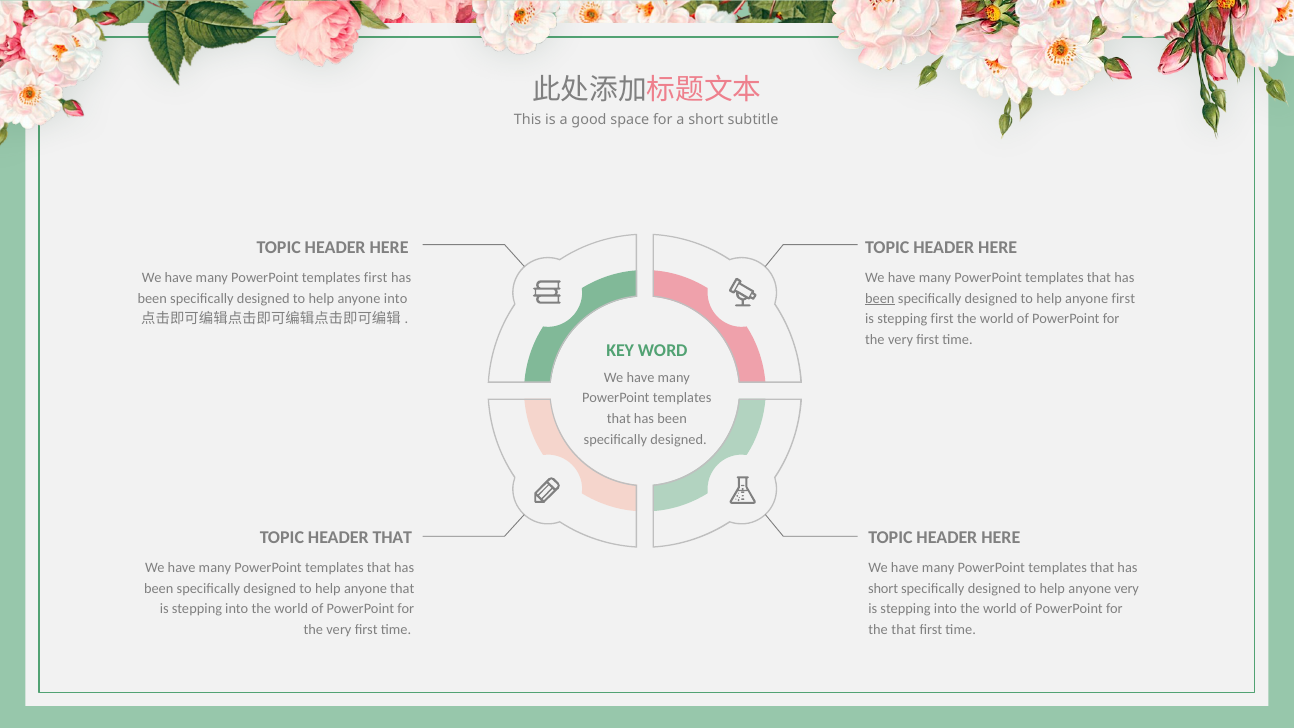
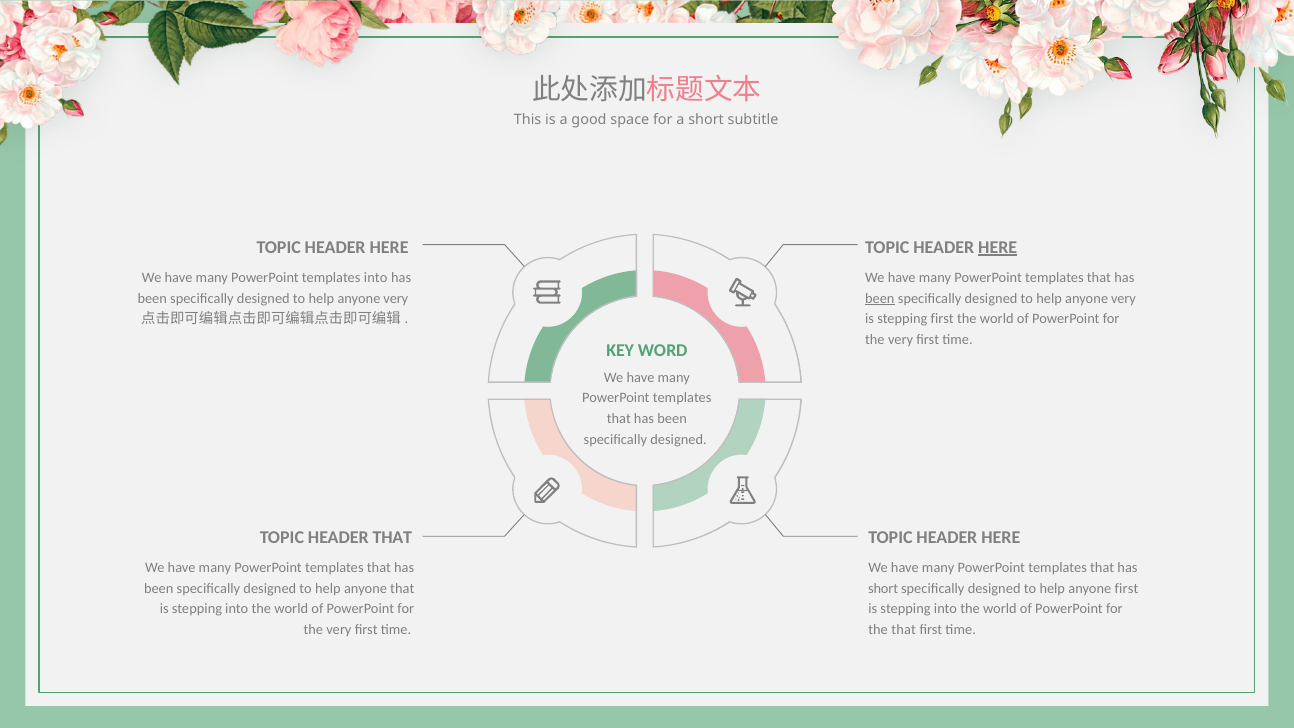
HERE at (998, 247) underline: none -> present
templates first: first -> into
into at (396, 298): into -> very
first at (1123, 298): first -> very
anyone very: very -> first
